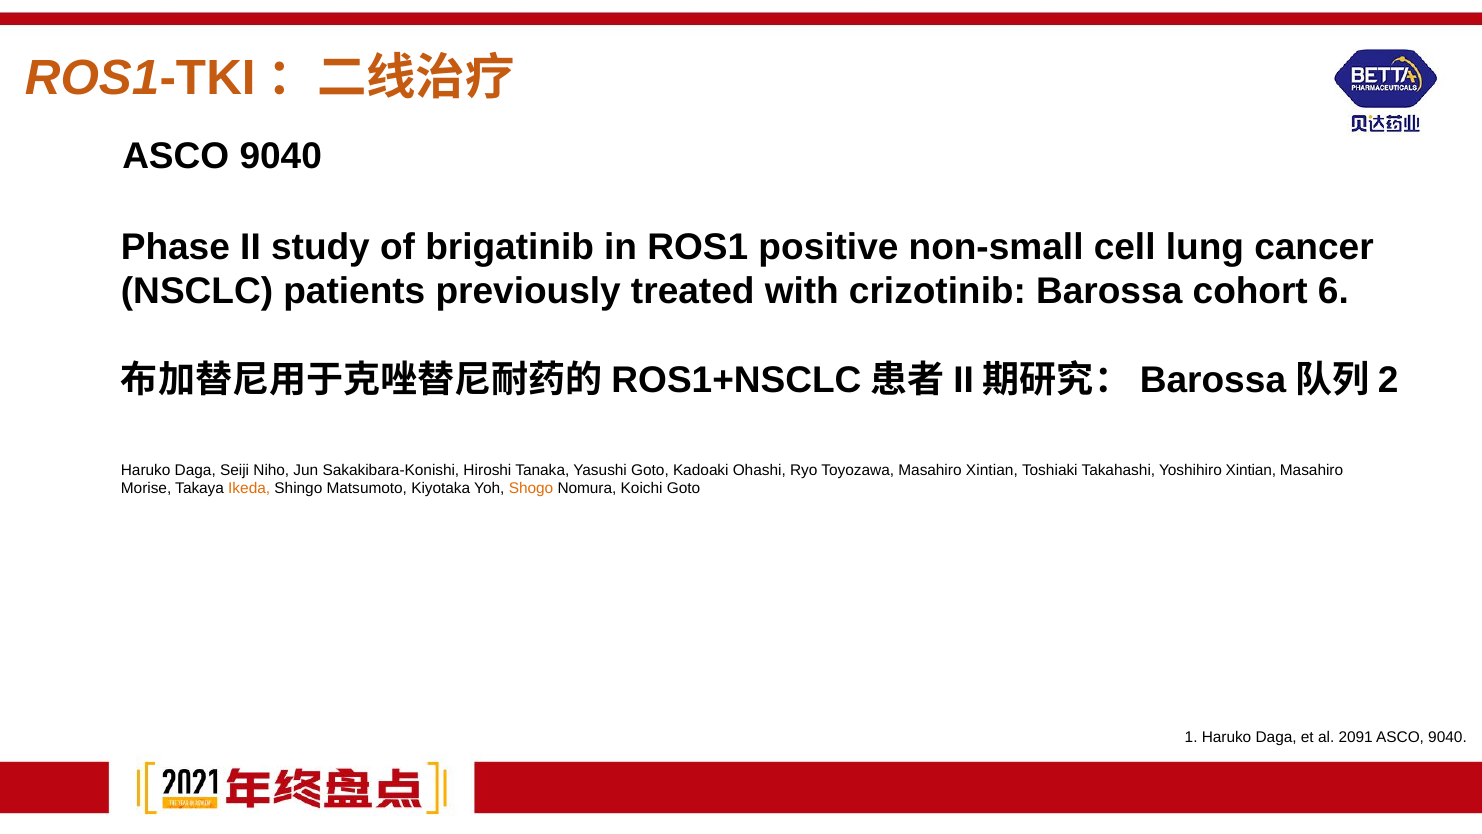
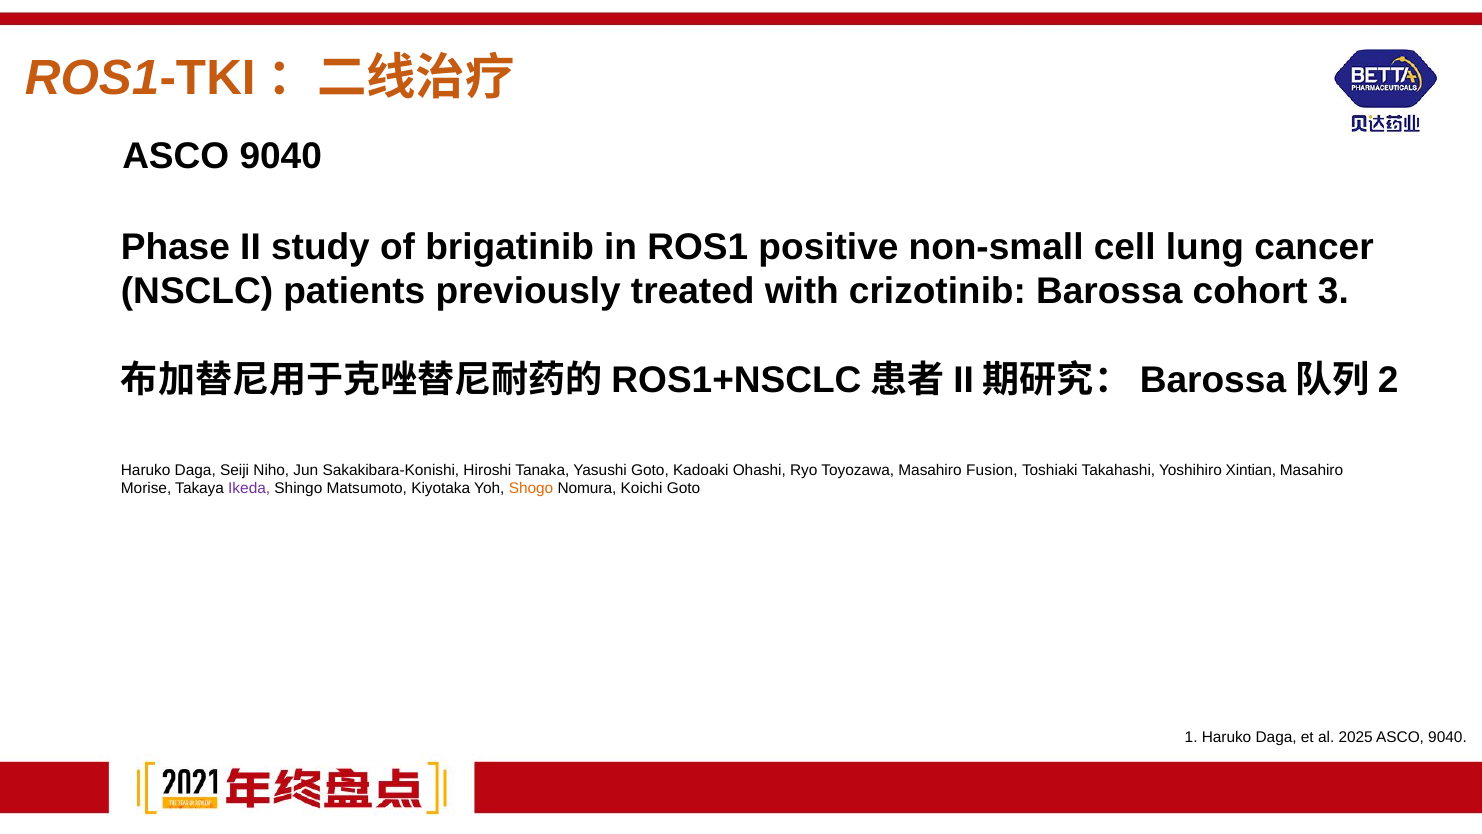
6: 6 -> 3
Masahiro Xintian: Xintian -> Fusion
Ikeda colour: orange -> purple
2091: 2091 -> 2025
